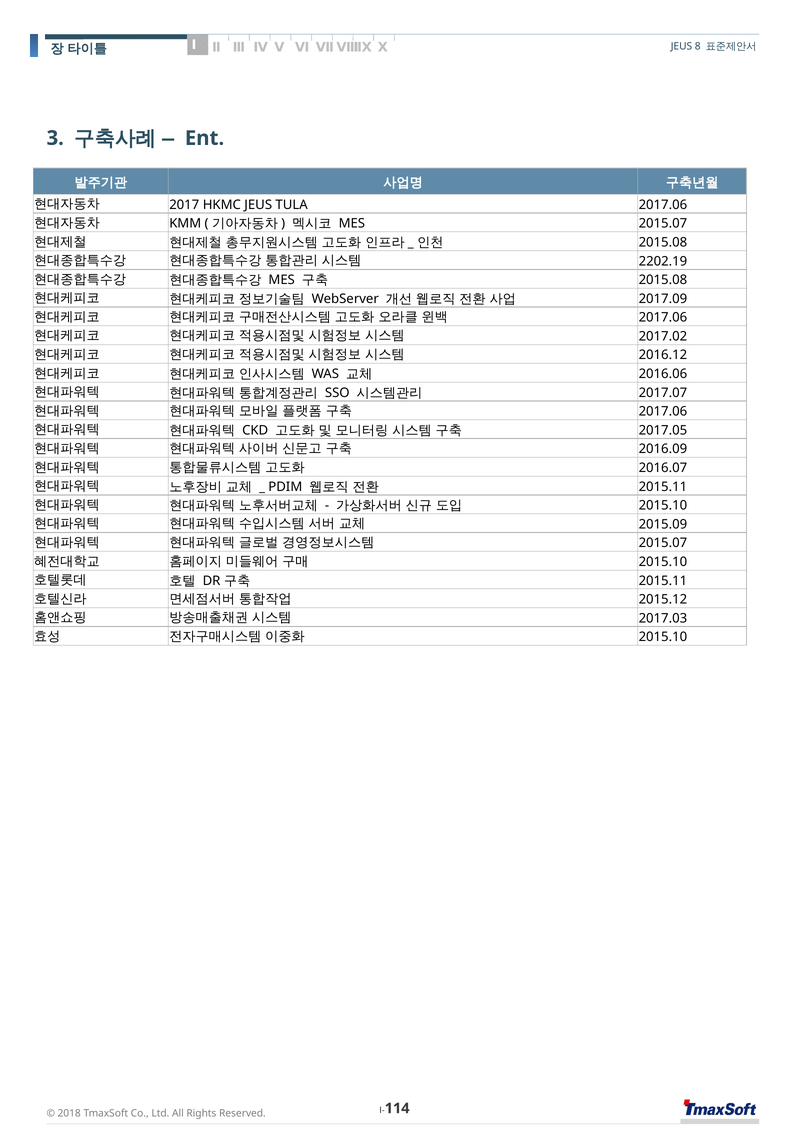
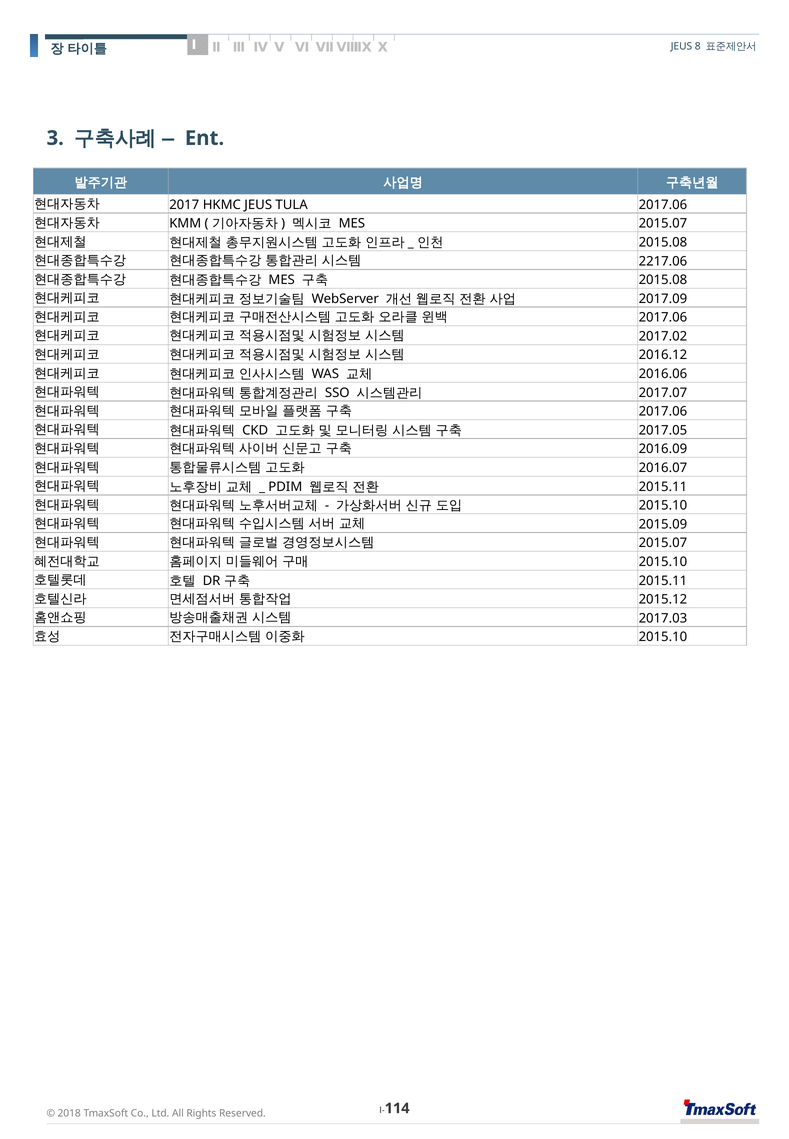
2202.19: 2202.19 -> 2217.06
